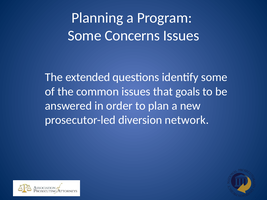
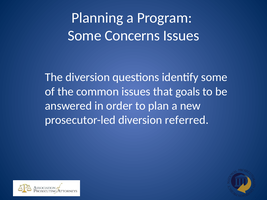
The extended: extended -> diversion
network: network -> referred
